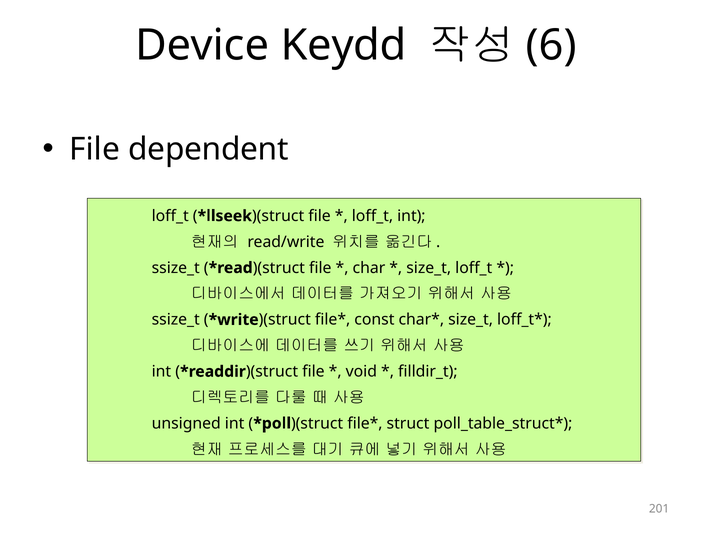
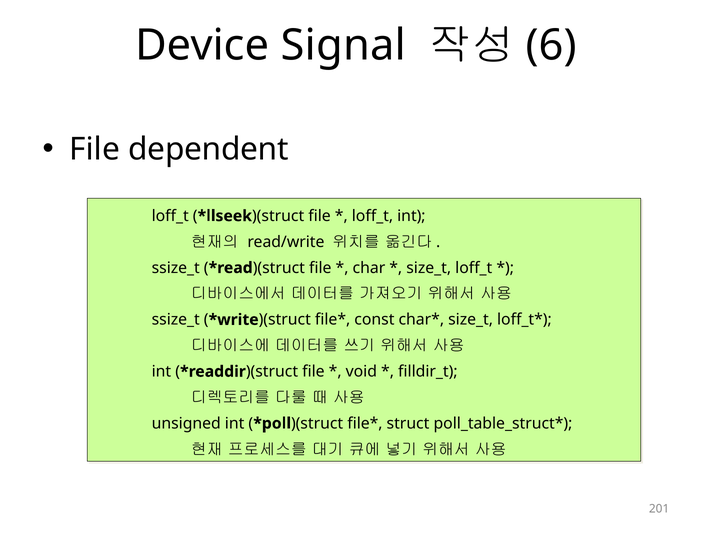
Keydd: Keydd -> Signal
